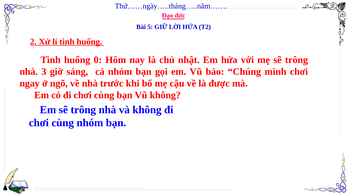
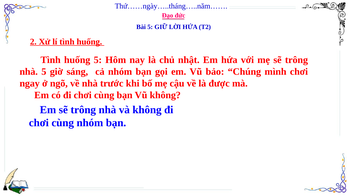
huống 0: 0 -> 5
nhà 3: 3 -> 5
